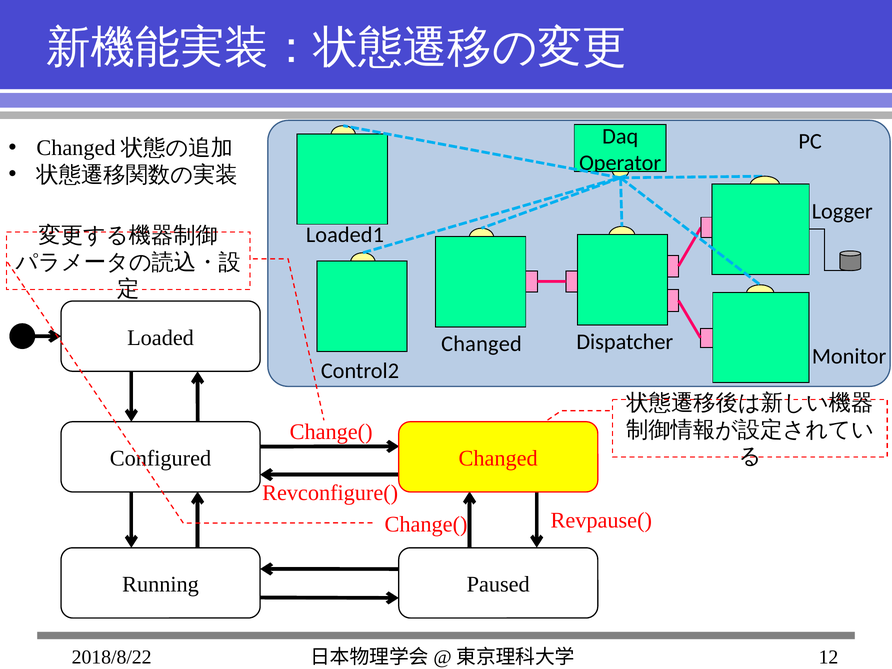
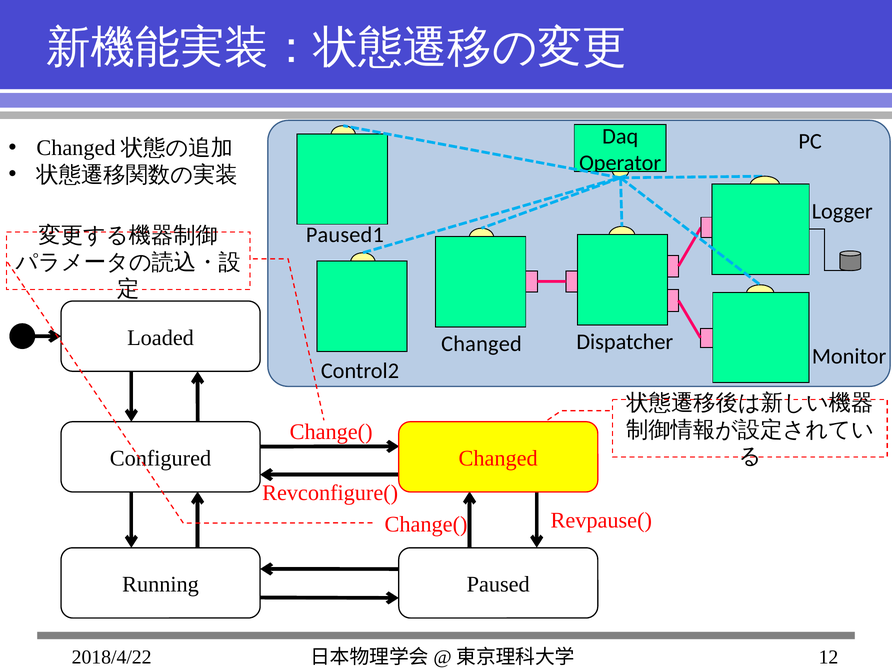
Loaded1: Loaded1 -> Paused1
2018/8/22: 2018/8/22 -> 2018/4/22
